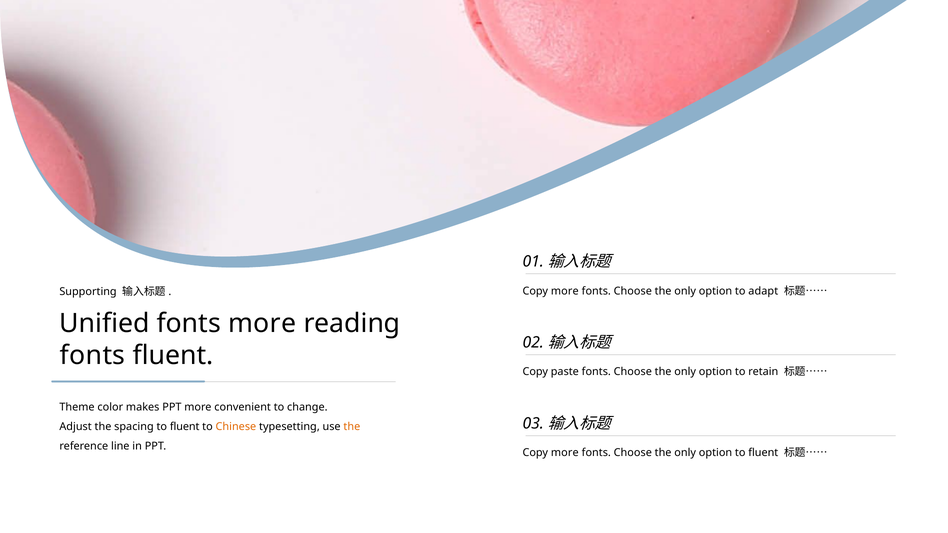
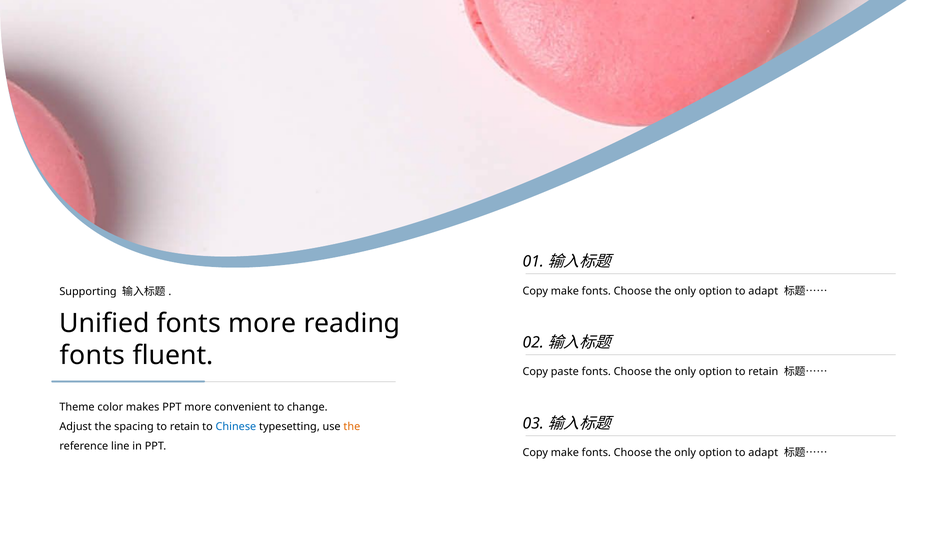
more at (565, 291): more -> make
spacing to fluent: fluent -> retain
Chinese colour: orange -> blue
more at (565, 453): more -> make
fluent at (763, 453): fluent -> adapt
